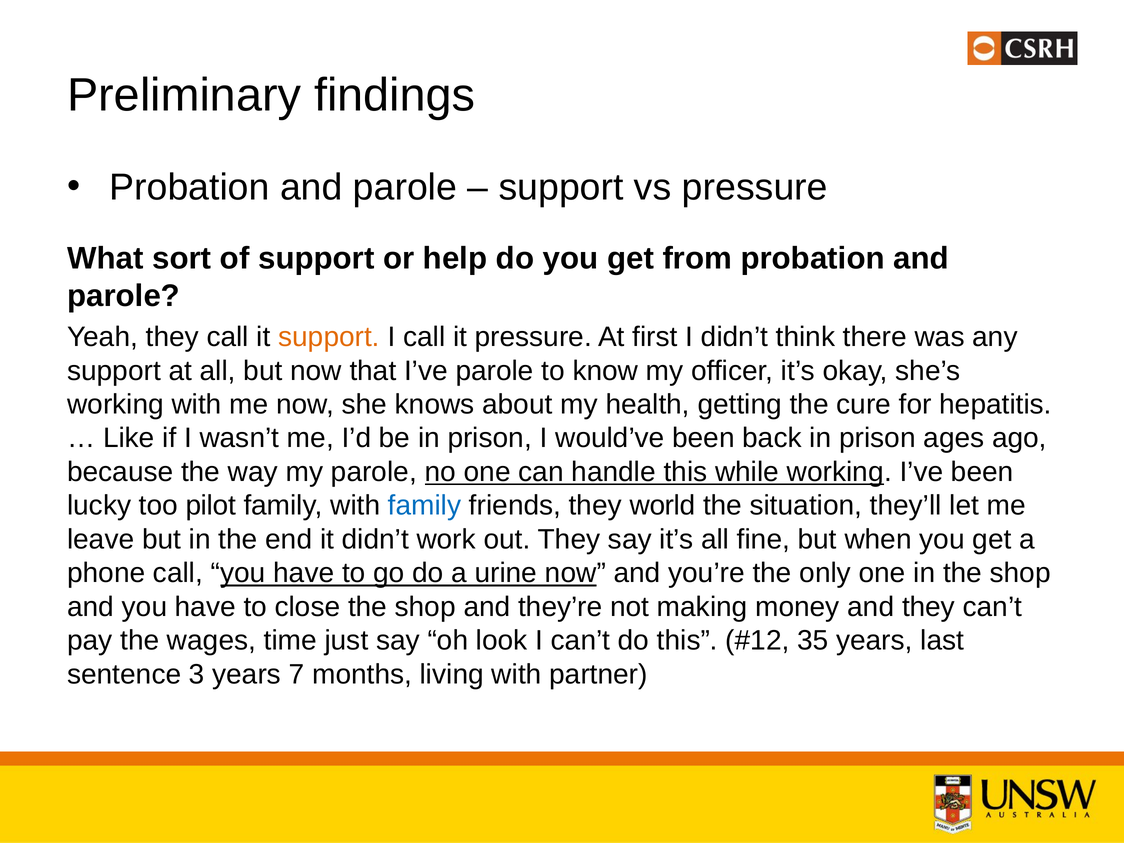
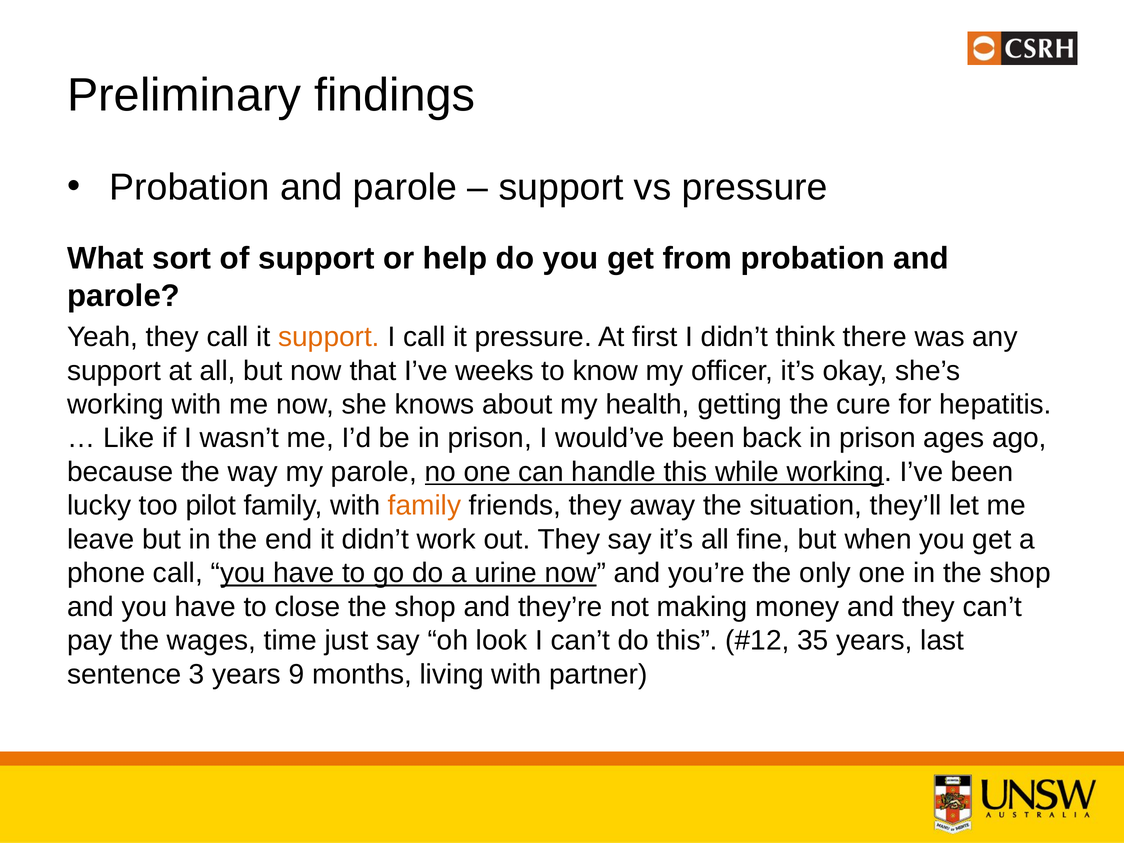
I’ve parole: parole -> weeks
family at (425, 506) colour: blue -> orange
world: world -> away
7: 7 -> 9
